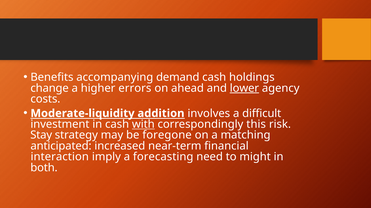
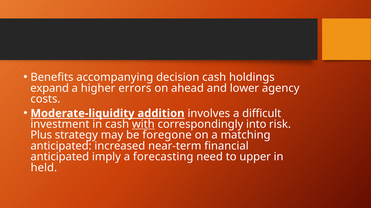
demand: demand -> decision
change: change -> expand
lower underline: present -> none
this: this -> into
Stay: Stay -> Plus
interaction at (60, 157): interaction -> anticipated
might: might -> upper
both: both -> held
